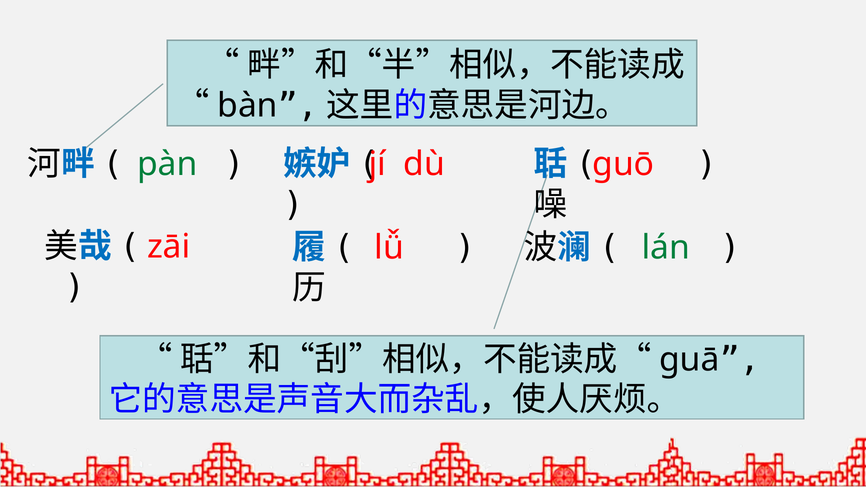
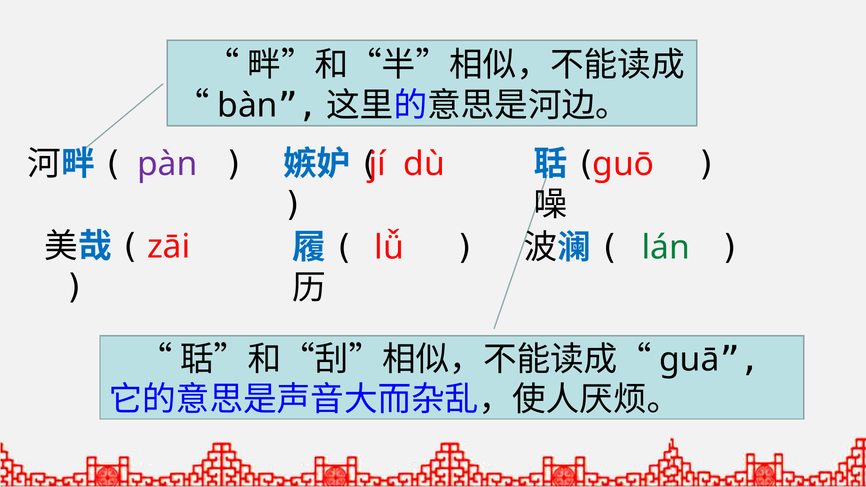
pàn colour: green -> purple
